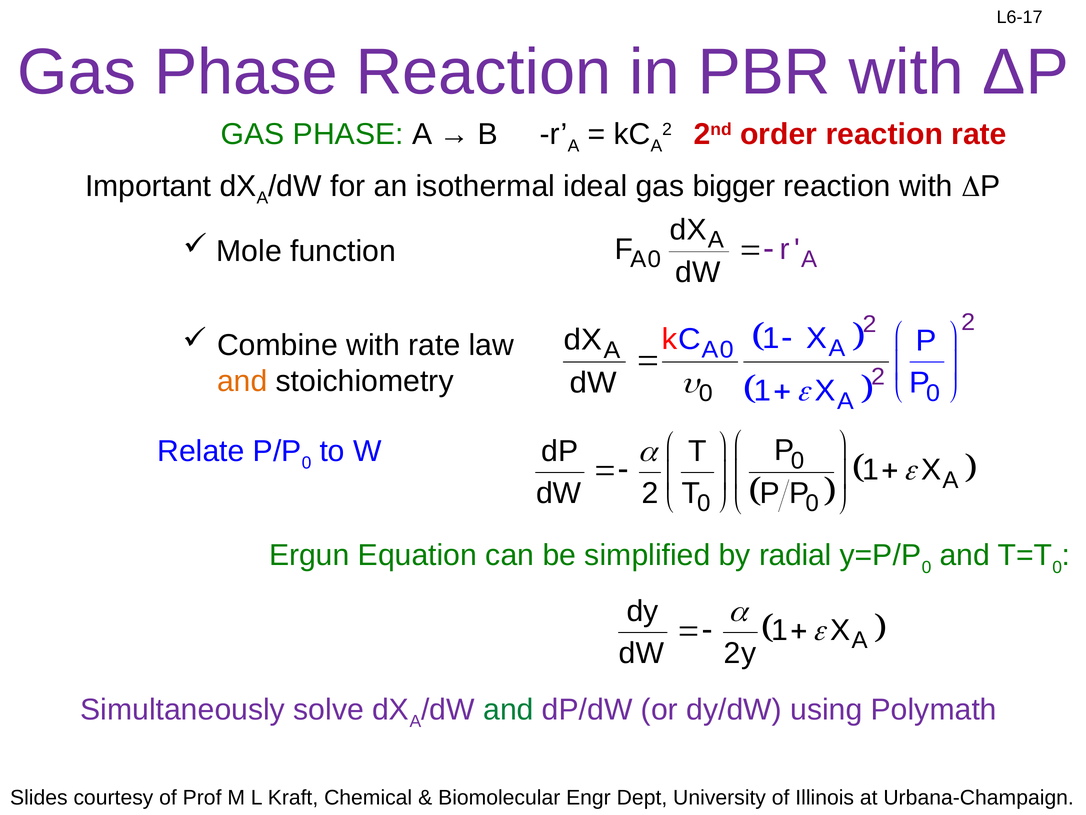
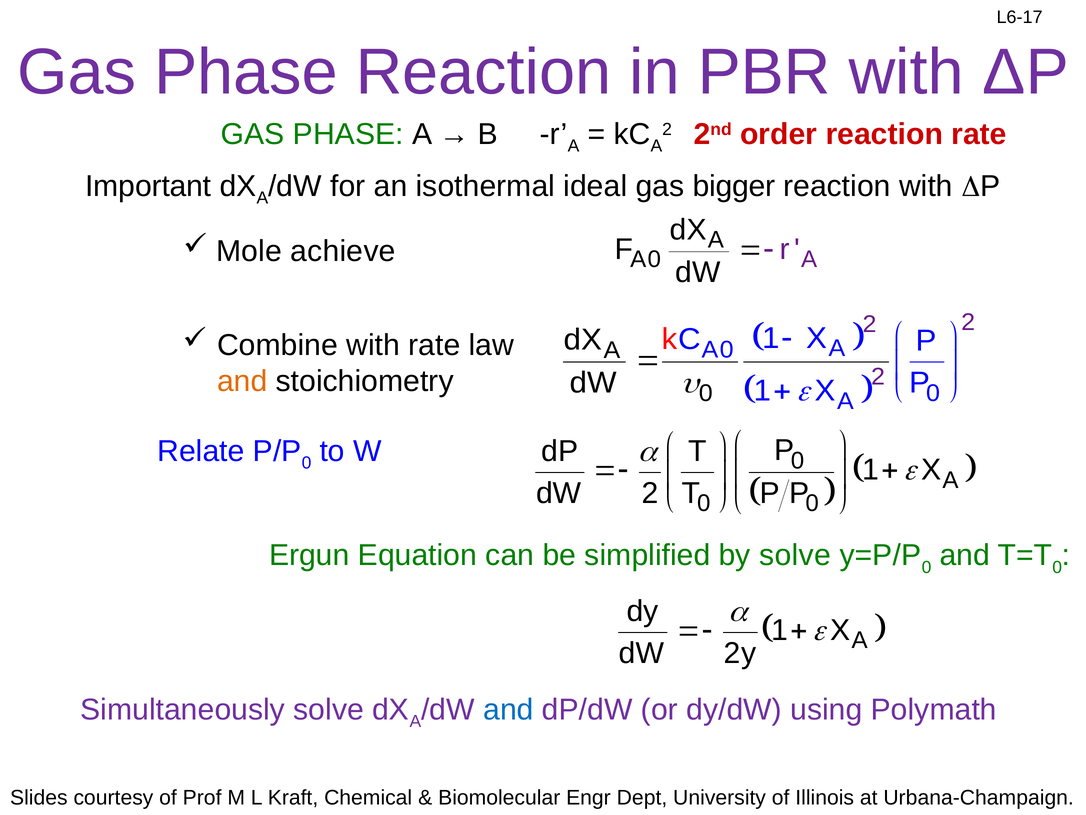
function: function -> achieve
by radial: radial -> solve
and at (508, 709) colour: green -> blue
